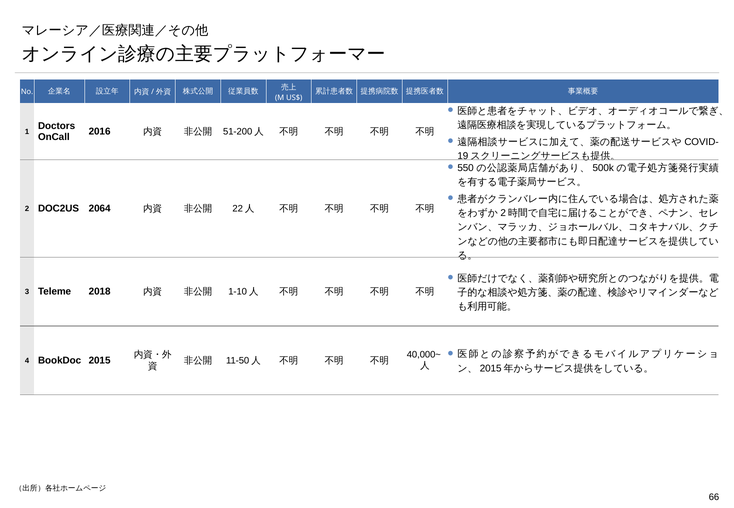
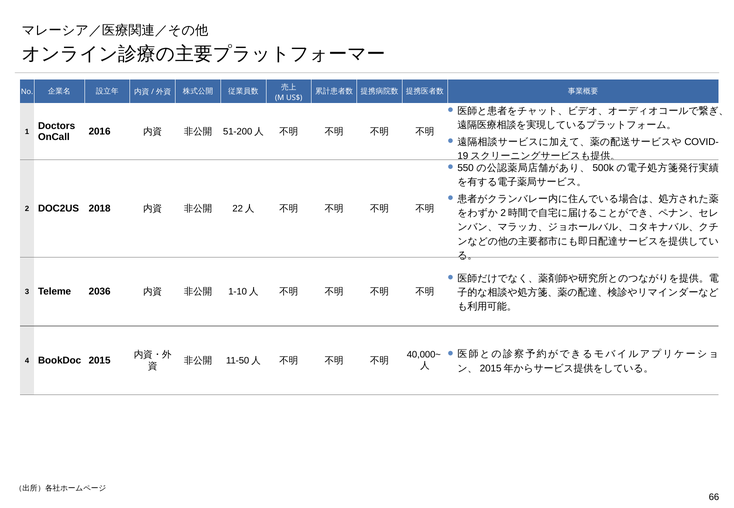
2064: 2064 -> 2018
2018: 2018 -> 2036
